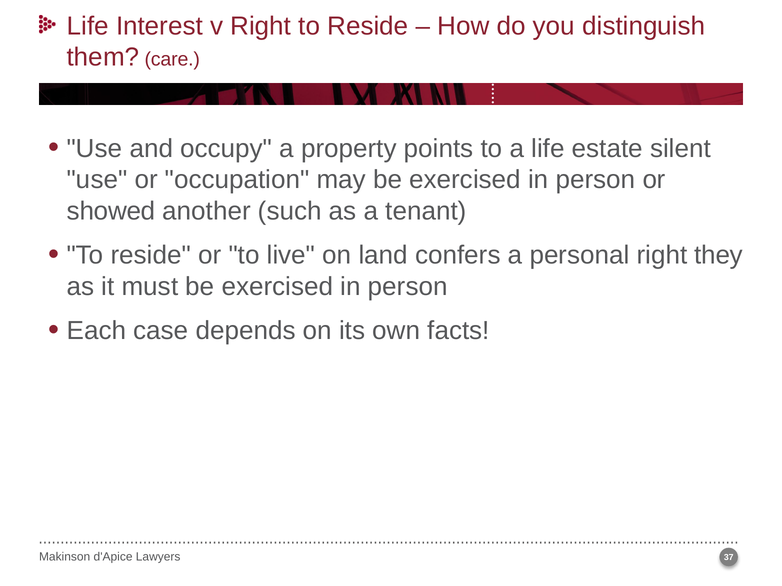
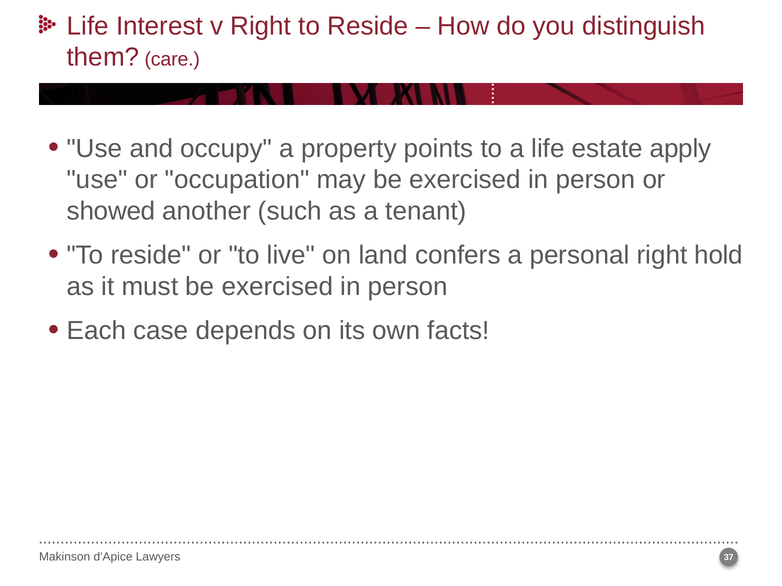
silent: silent -> apply
they: they -> hold
